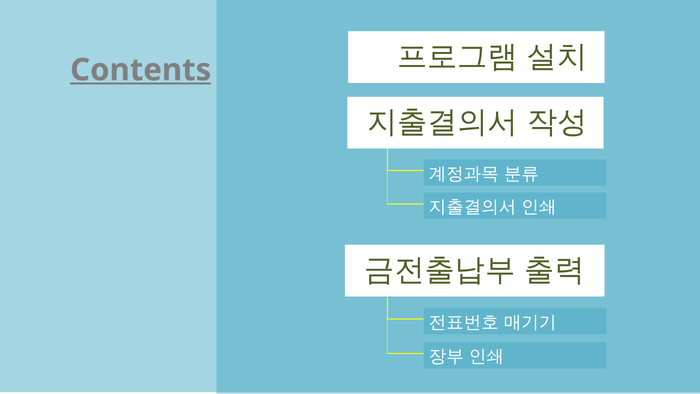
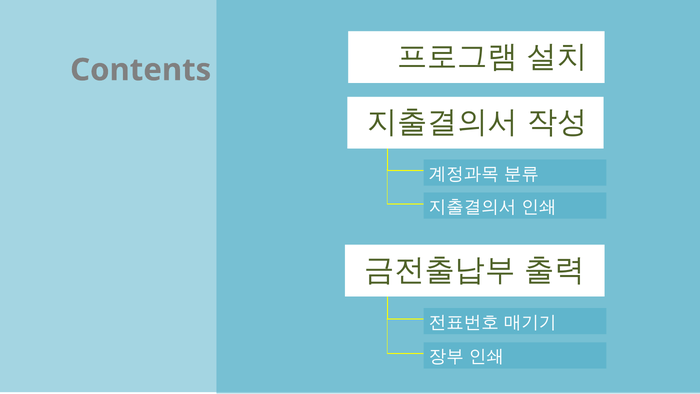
Contents underline: present -> none
